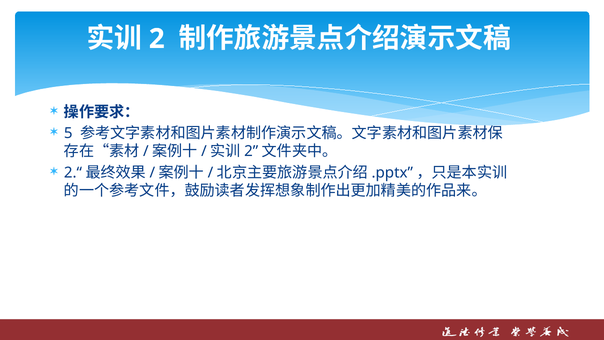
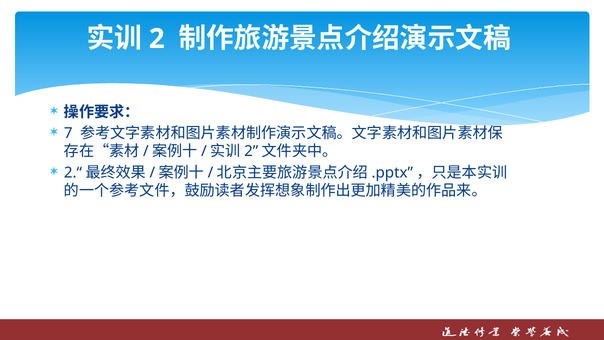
5: 5 -> 7
